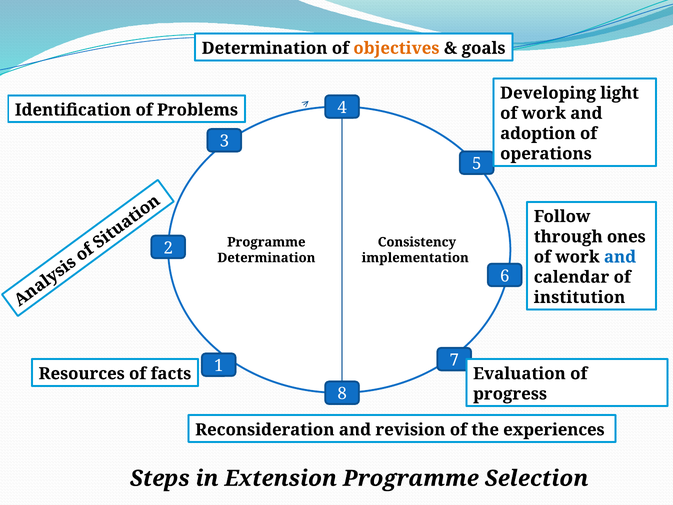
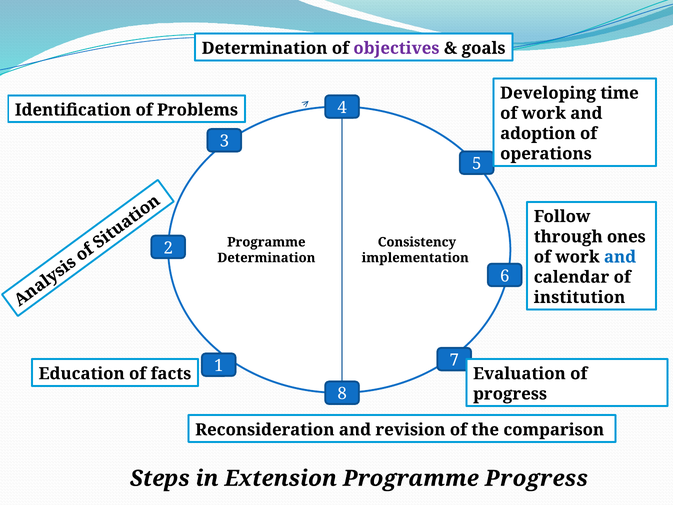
objectives colour: orange -> purple
light: light -> time
Resources: Resources -> Education
experiences: experiences -> comparison
Programme Selection: Selection -> Progress
